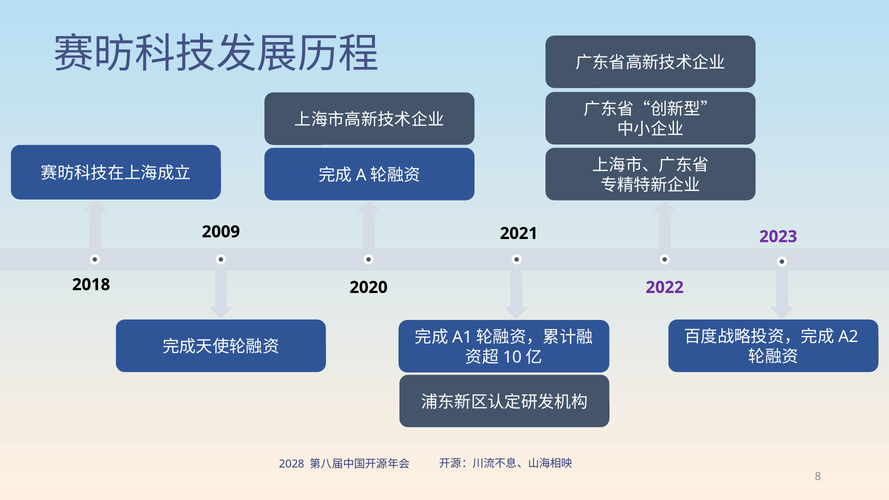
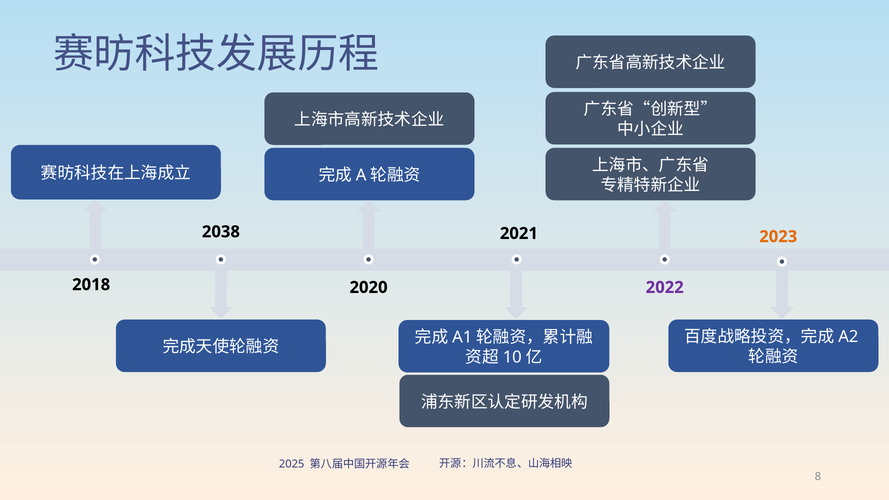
2009: 2009 -> 2038
2023 colour: purple -> orange
2028: 2028 -> 2025
